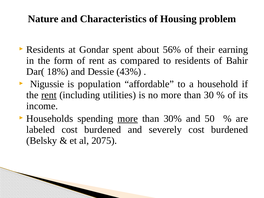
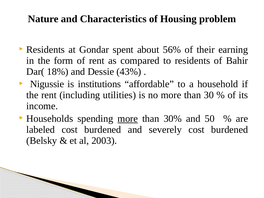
population: population -> institutions
rent at (49, 95) underline: present -> none
2075: 2075 -> 2003
